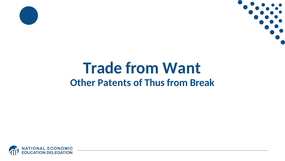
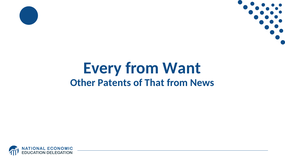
Trade: Trade -> Every
Thus: Thus -> That
Break: Break -> News
